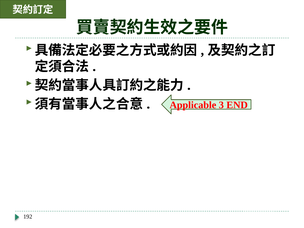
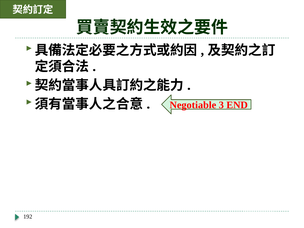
Applicable: Applicable -> Negotiable
